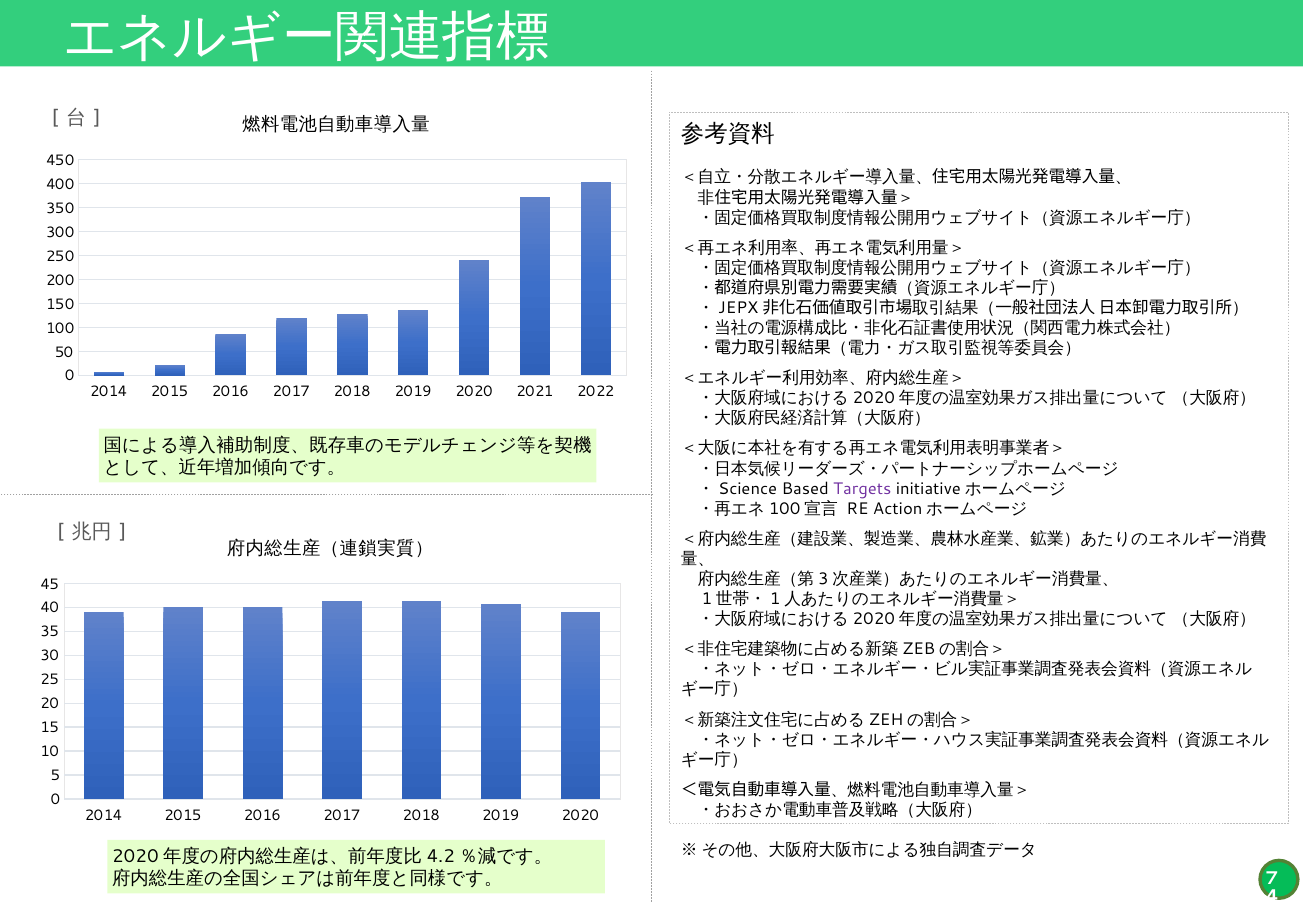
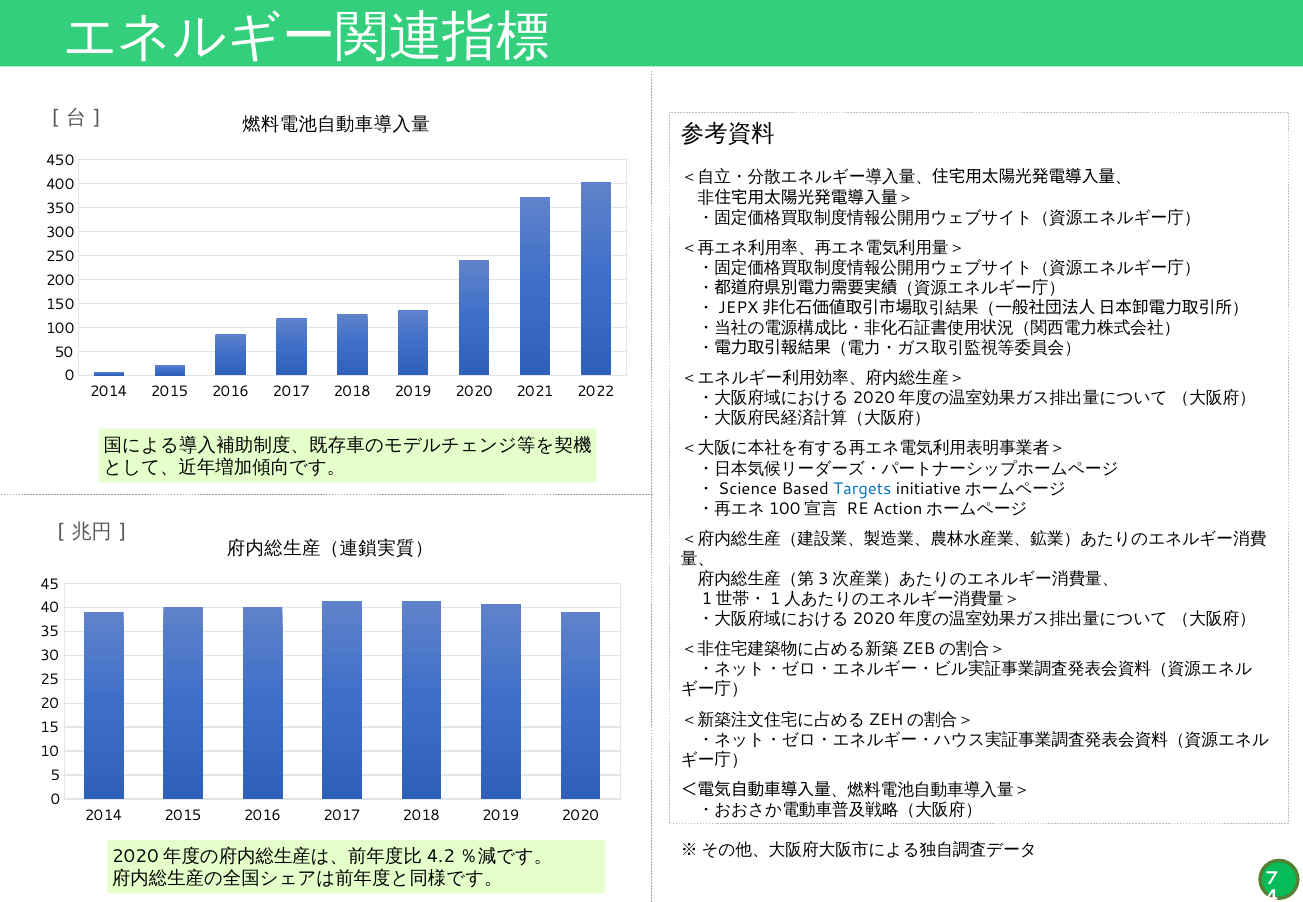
Targets colour: purple -> blue
